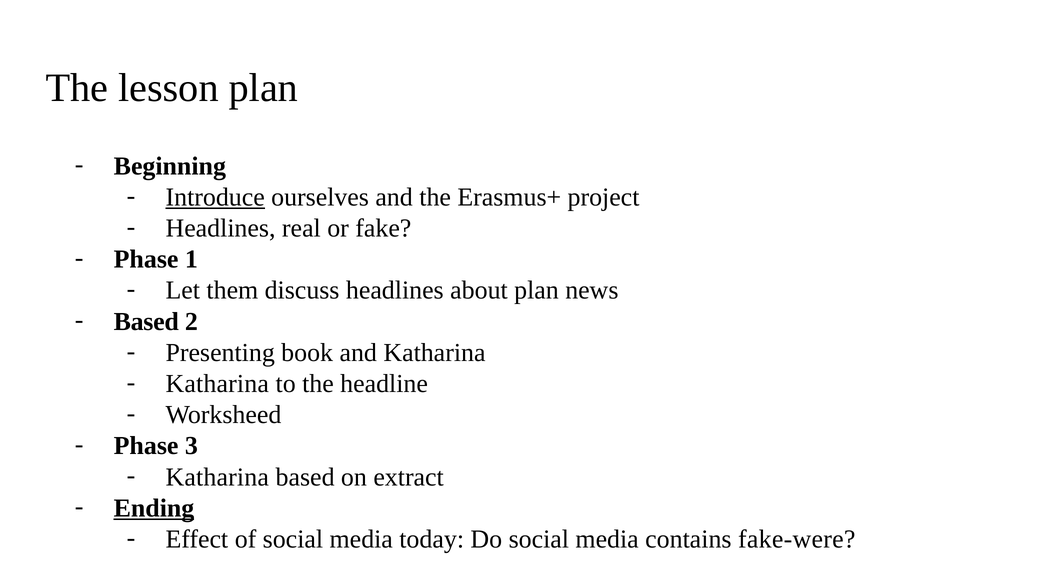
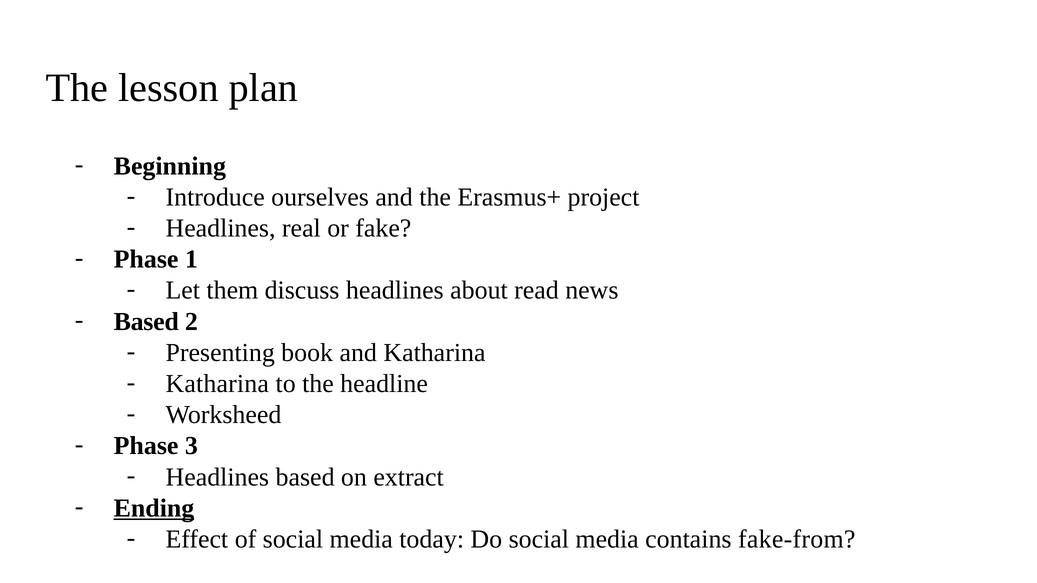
Introduce underline: present -> none
about plan: plan -> read
Katharina at (217, 477): Katharina -> Headlines
fake-were: fake-were -> fake-from
